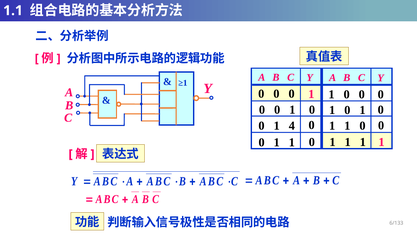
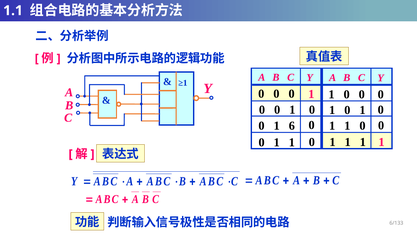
4: 4 -> 6
